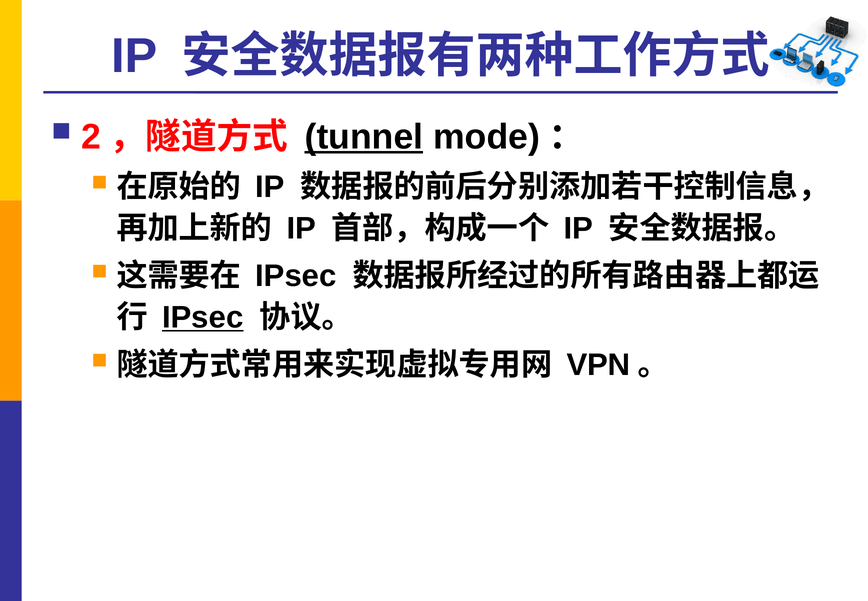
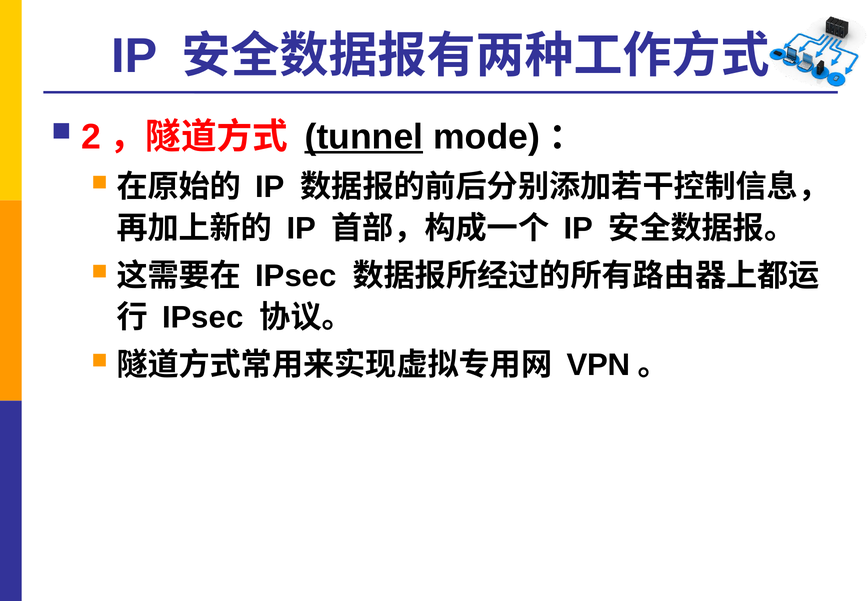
IPsec at (203, 317) underline: present -> none
